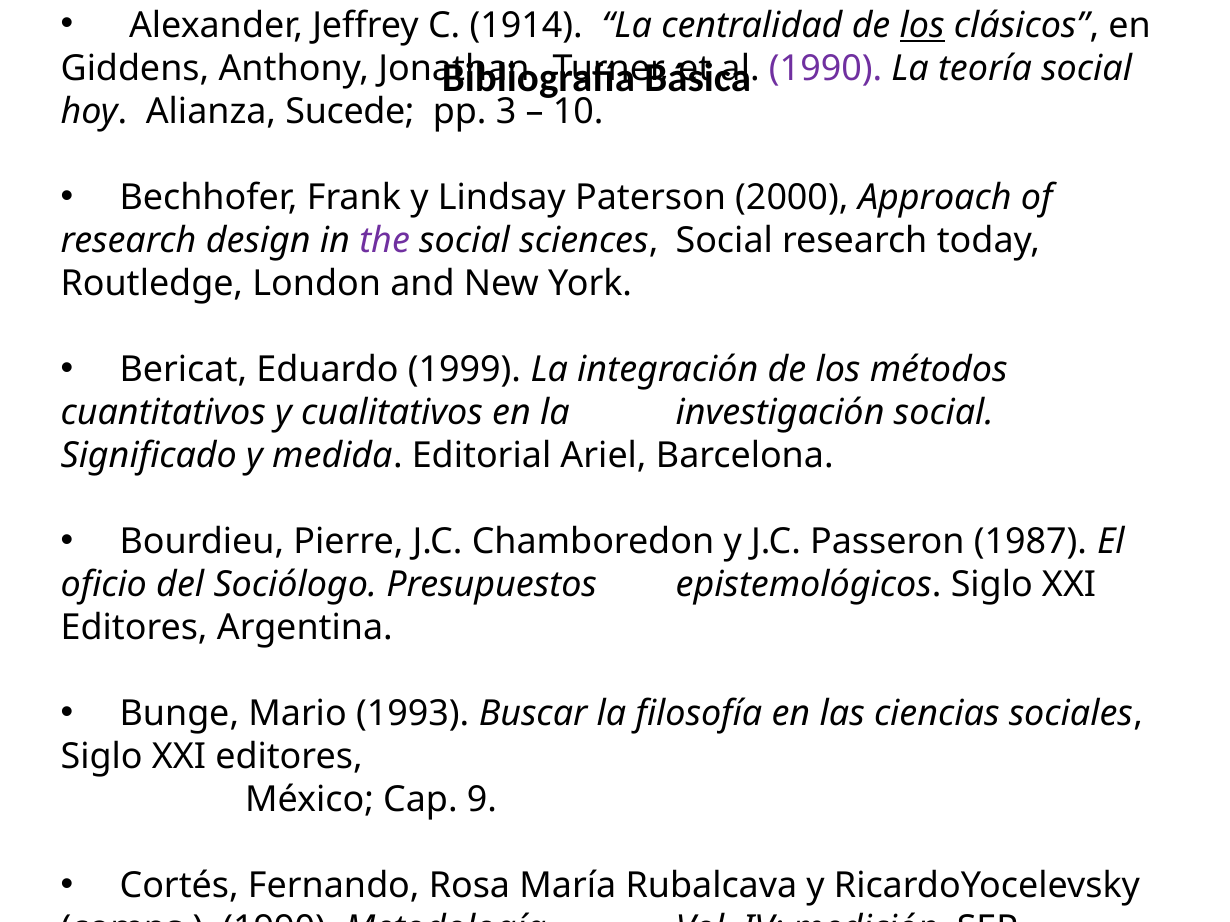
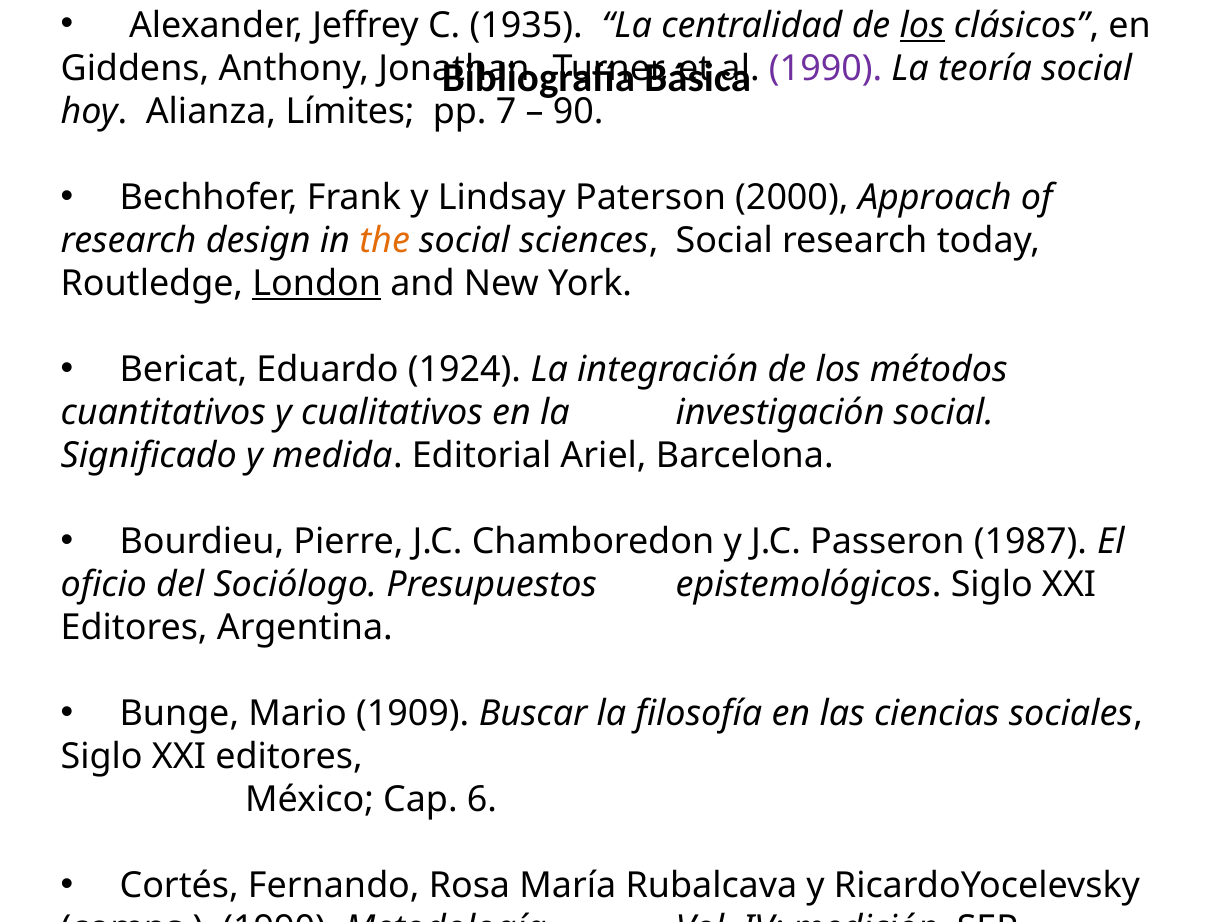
1914: 1914 -> 1935
Sucede: Sucede -> Límites
3: 3 -> 7
10: 10 -> 90
the colour: purple -> orange
London underline: none -> present
1999: 1999 -> 1924
1993: 1993 -> 1909
9: 9 -> 6
